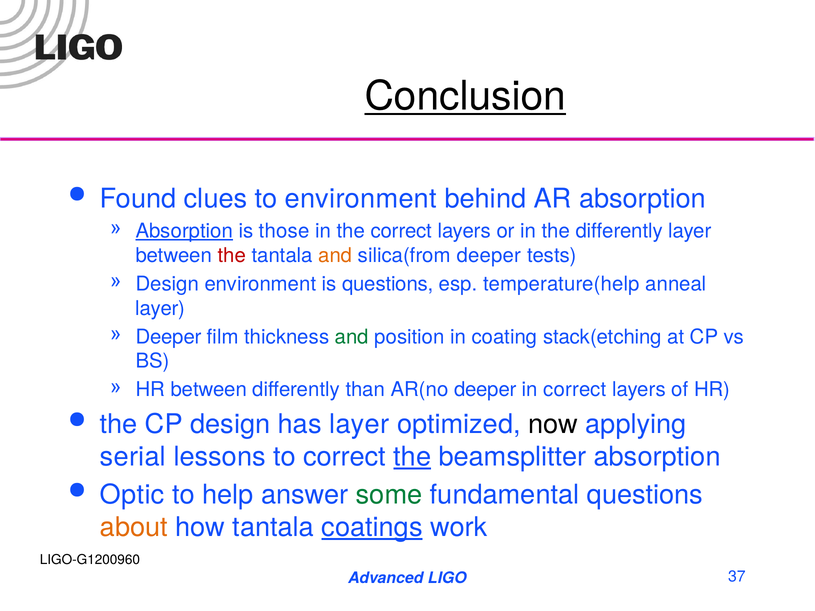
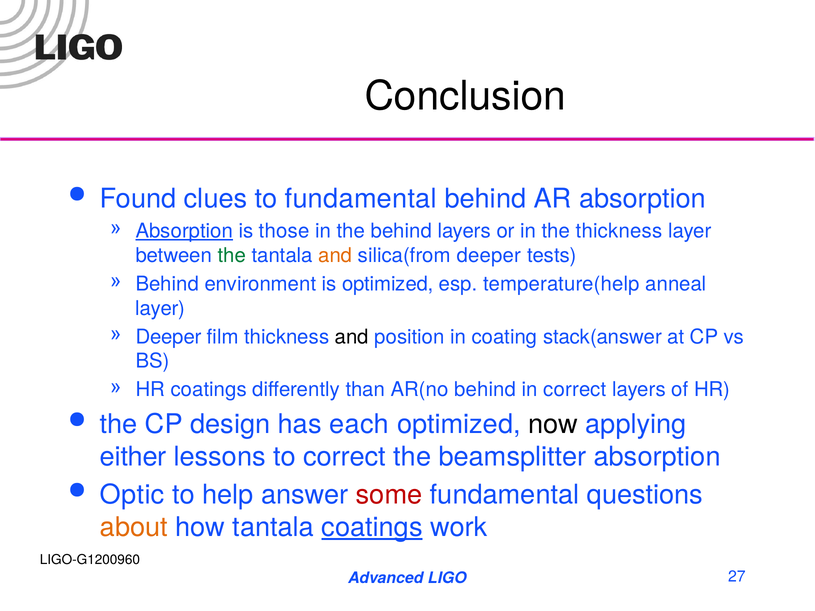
Conclusion underline: present -> none
to environment: environment -> fundamental
the correct: correct -> behind
the differently: differently -> thickness
the at (232, 255) colour: red -> green
Design at (167, 284): Design -> Behind
is questions: questions -> optimized
and at (352, 337) colour: green -> black
stack(etching: stack(etching -> stack(answer
HR between: between -> coatings
AR(no deeper: deeper -> behind
has layer: layer -> each
serial: serial -> either
the at (412, 457) underline: present -> none
some colour: green -> red
37: 37 -> 27
